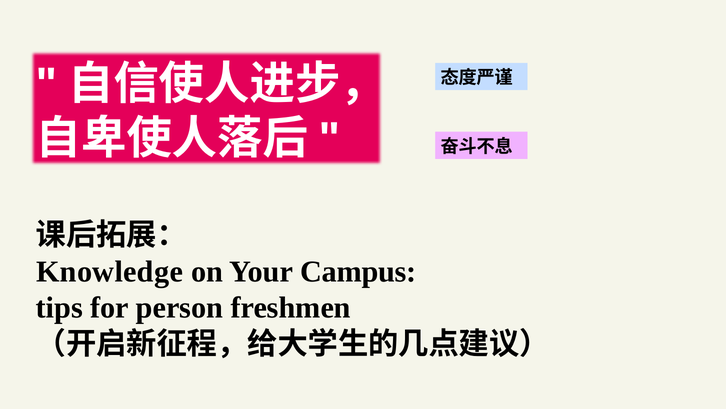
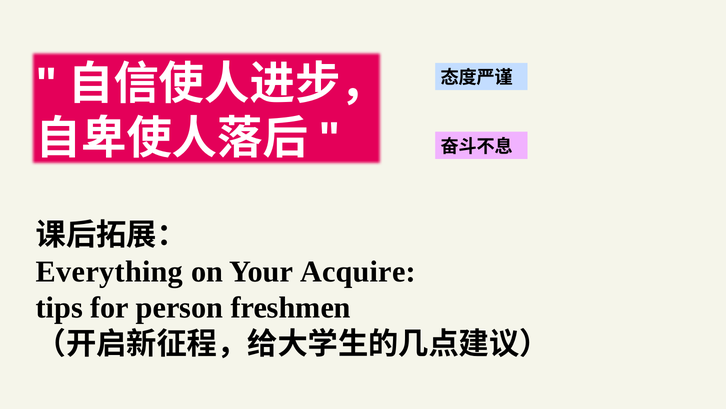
Knowledge: Knowledge -> Everything
Campus: Campus -> Acquire
